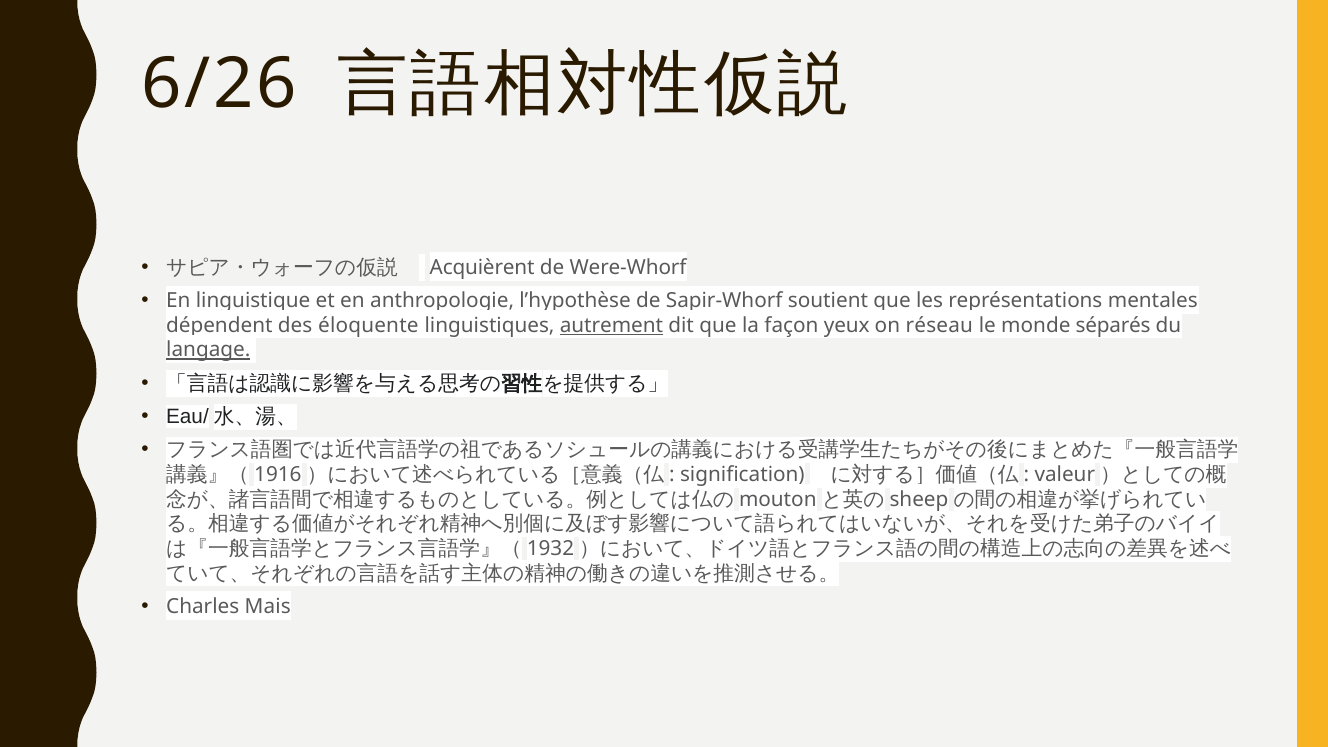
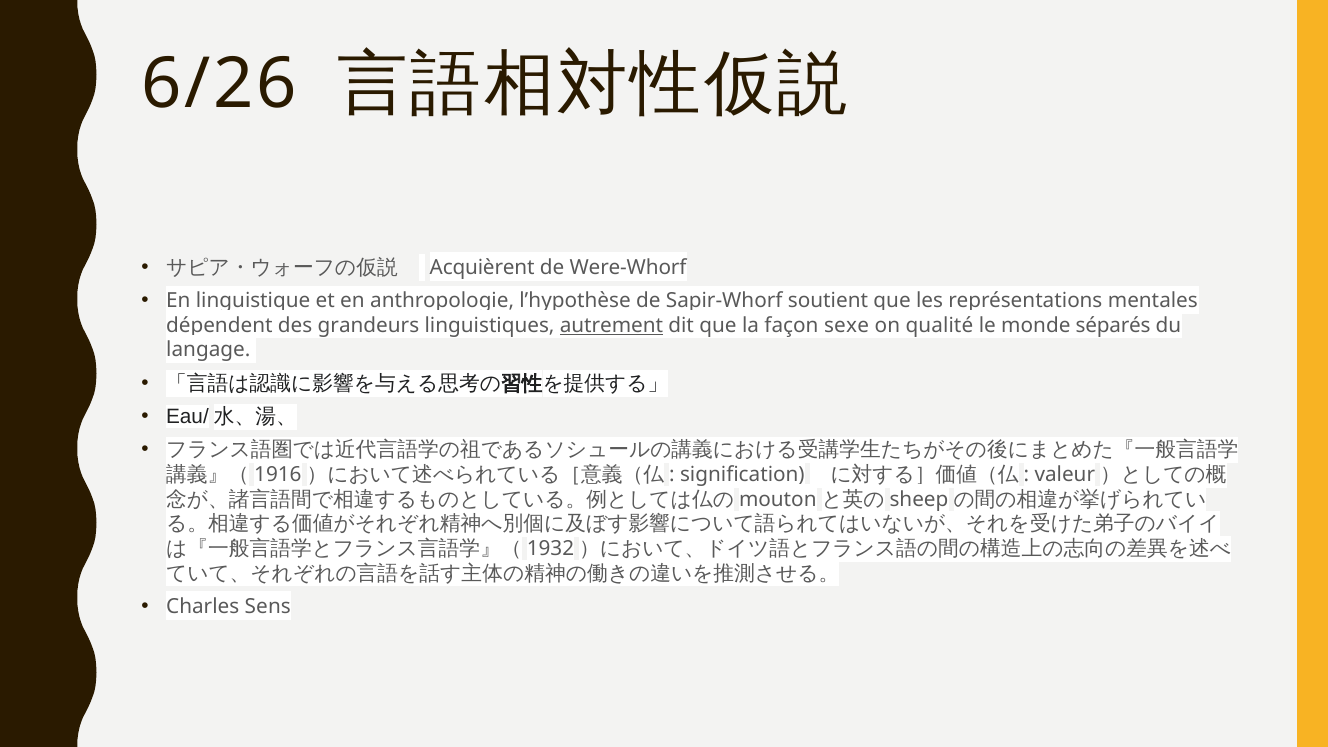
éloquente: éloquente -> grandeurs
yeux: yeux -> sexe
réseau: réseau -> qualité
langage underline: present -> none
Mais: Mais -> Sens
